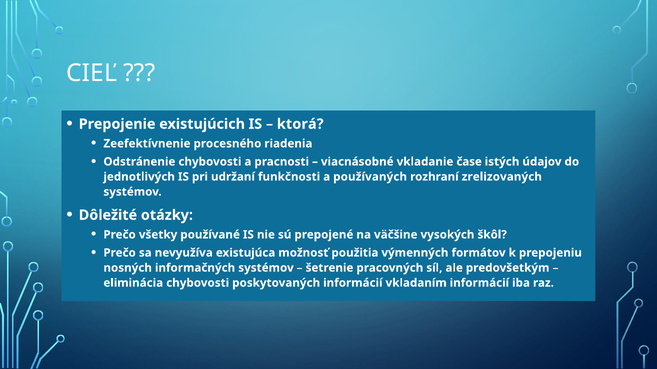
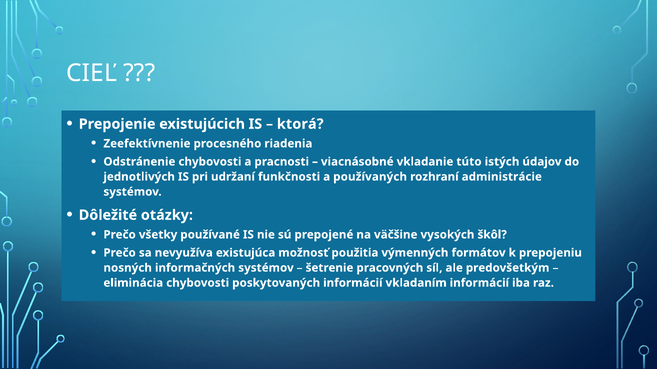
čase: čase -> túto
zrelizovaných: zrelizovaných -> administrácie
